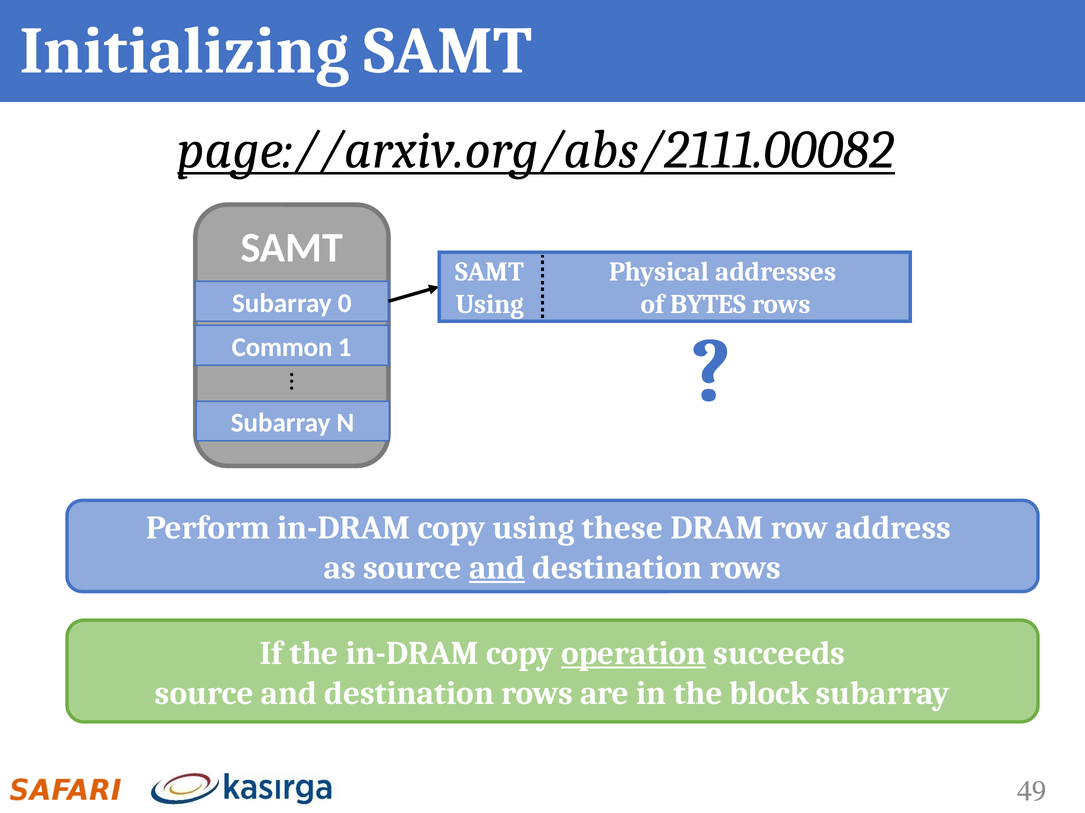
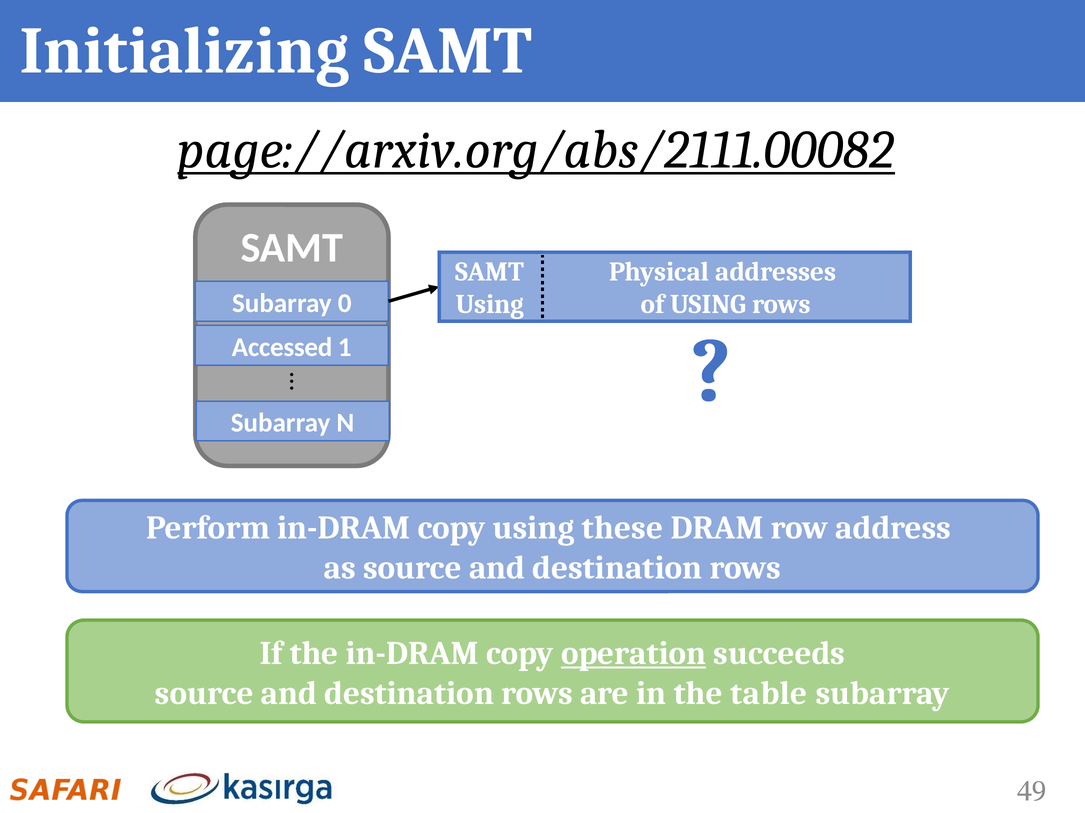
of BYTES: BYTES -> USING
Common: Common -> Accessed
and at (497, 568) underline: present -> none
block: block -> table
